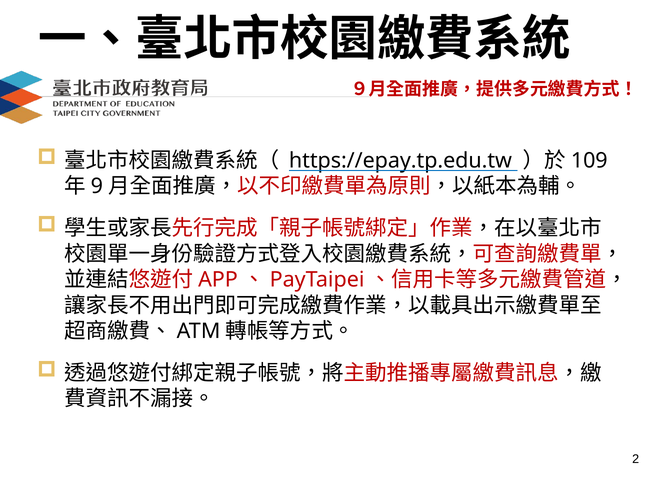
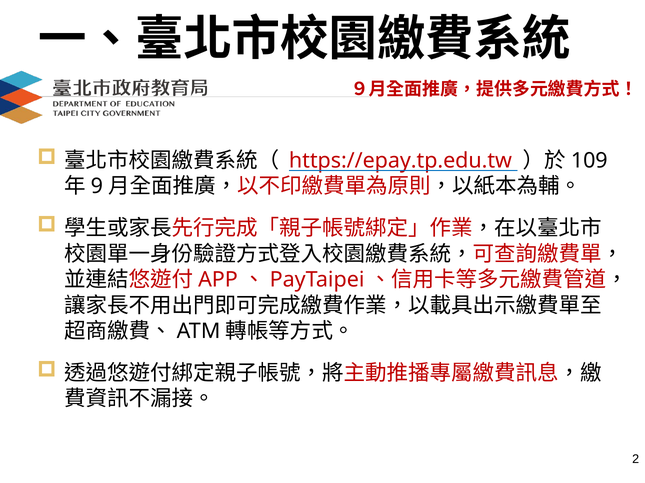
https://epay.tp.edu.tw colour: black -> red
